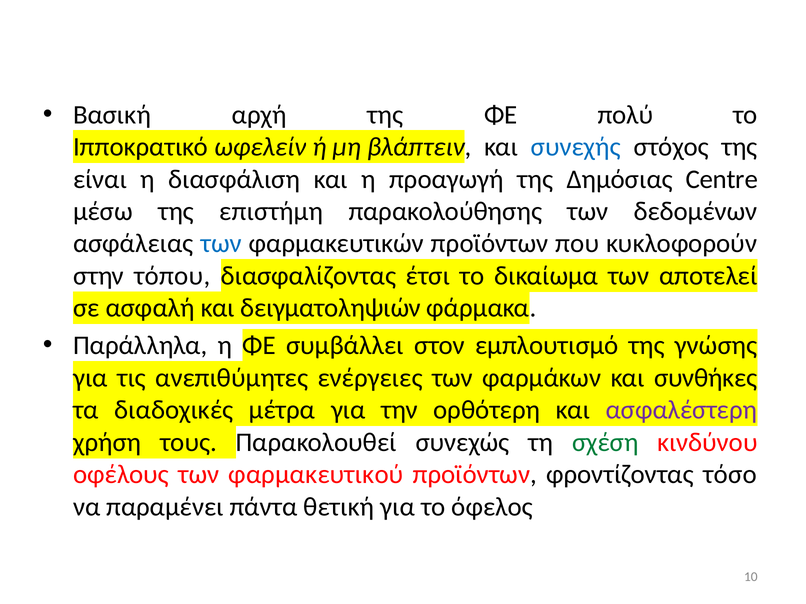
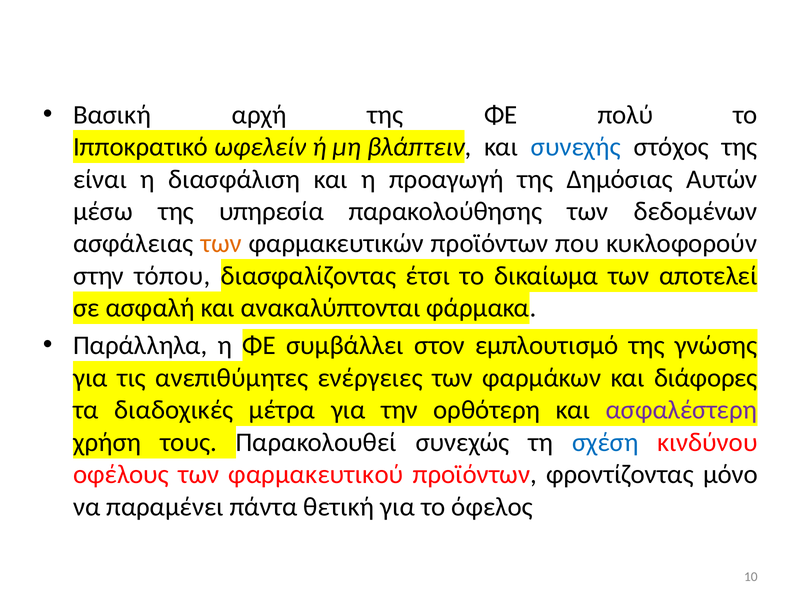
Centre: Centre -> Αυτών
επιστήμη: επιστήμη -> υπηρεσία
των at (221, 244) colour: blue -> orange
δειγματοληψιών: δειγματοληψιών -> ανακαλύπτονται
συνθήκες: συνθήκες -> διάφορες
σχέση colour: green -> blue
τόσο: τόσο -> μόνο
